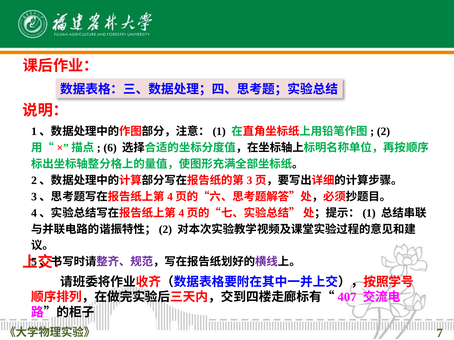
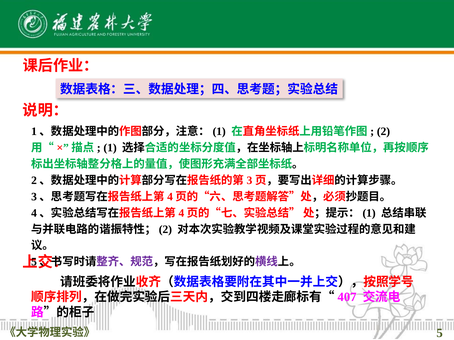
6: 6 -> 1
7: 7 -> 5
